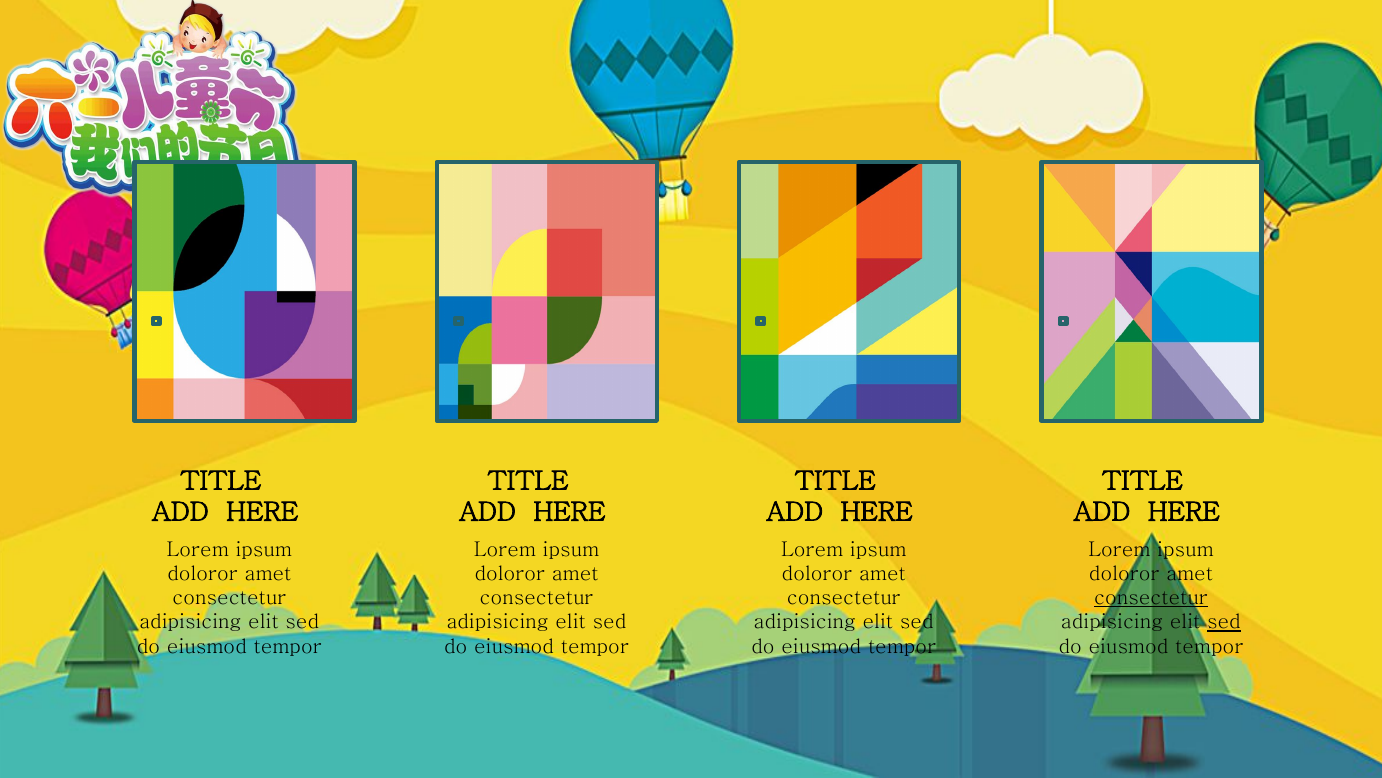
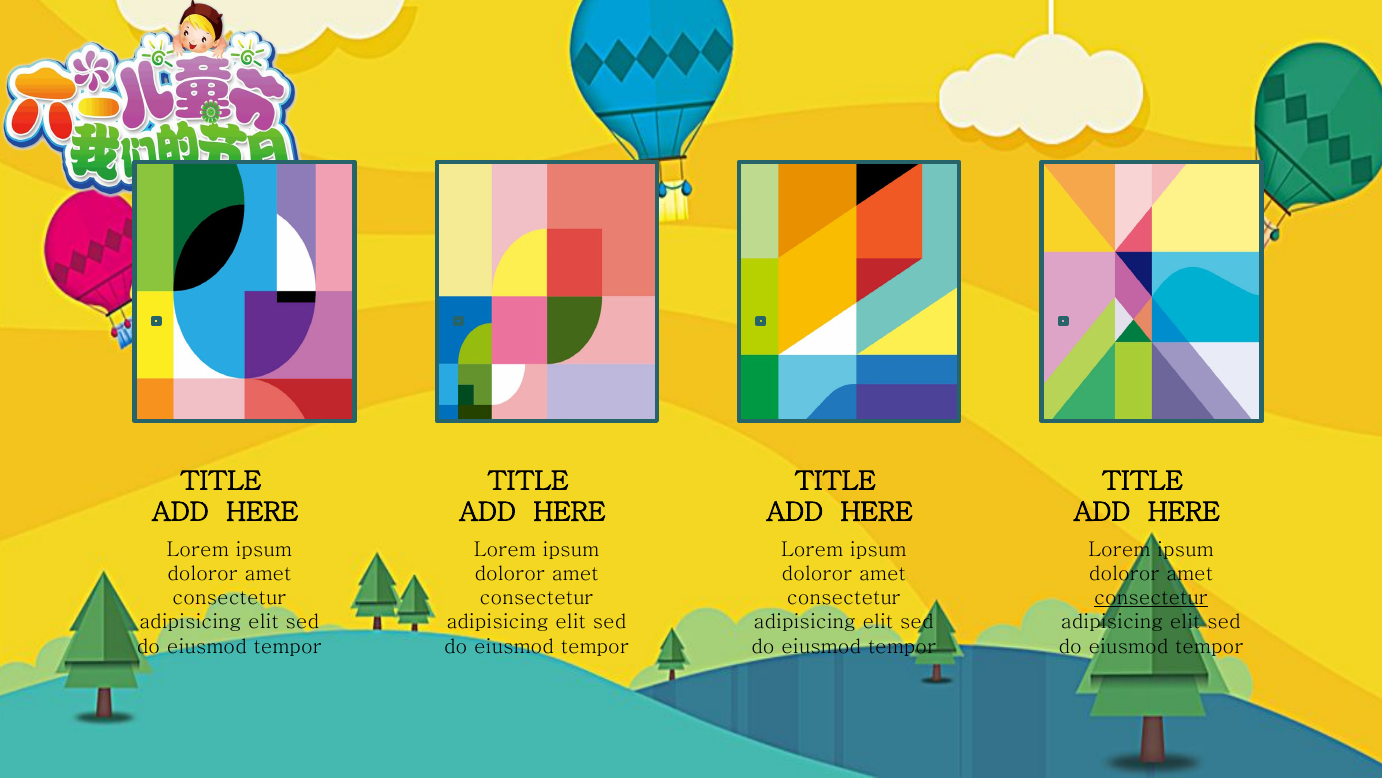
sed at (1224, 622) underline: present -> none
